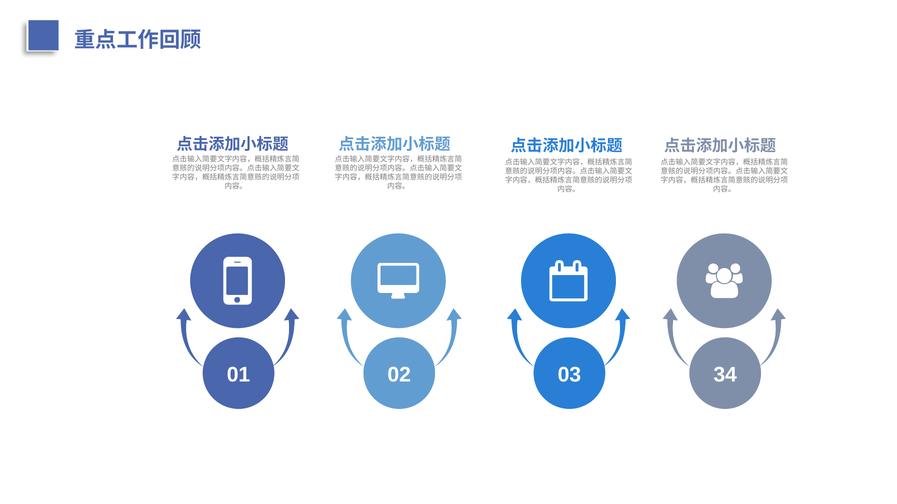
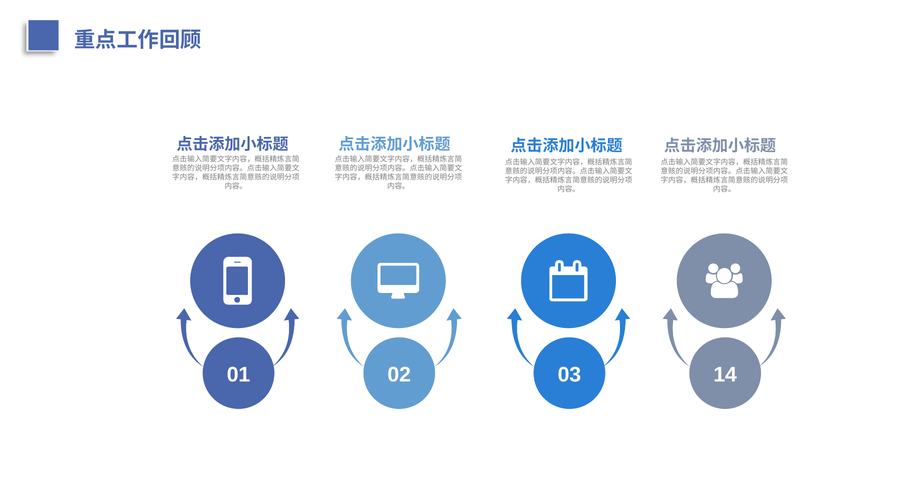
34: 34 -> 14
